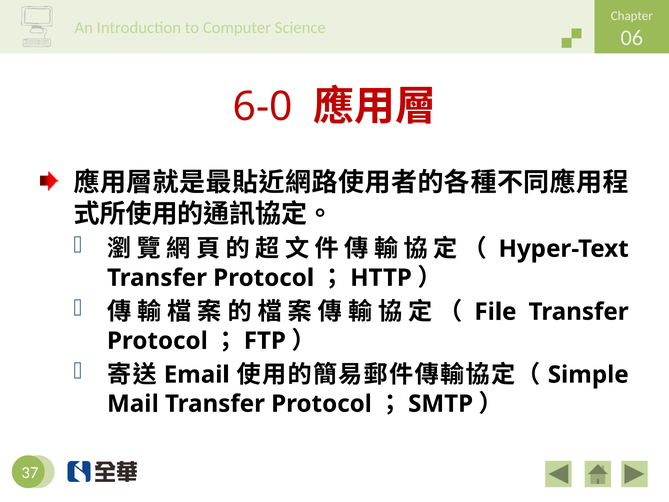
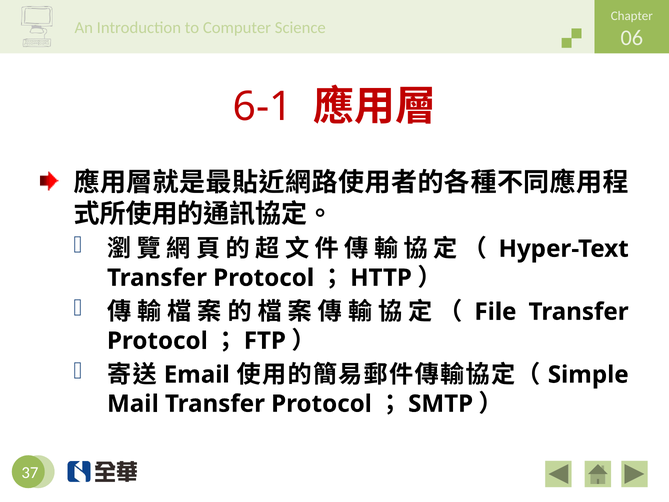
6-0: 6-0 -> 6-1
